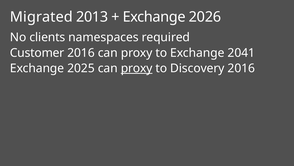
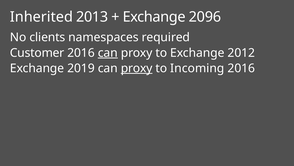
Migrated: Migrated -> Inherited
2026: 2026 -> 2096
can at (108, 53) underline: none -> present
2041: 2041 -> 2012
2025: 2025 -> 2019
Discovery: Discovery -> Incoming
